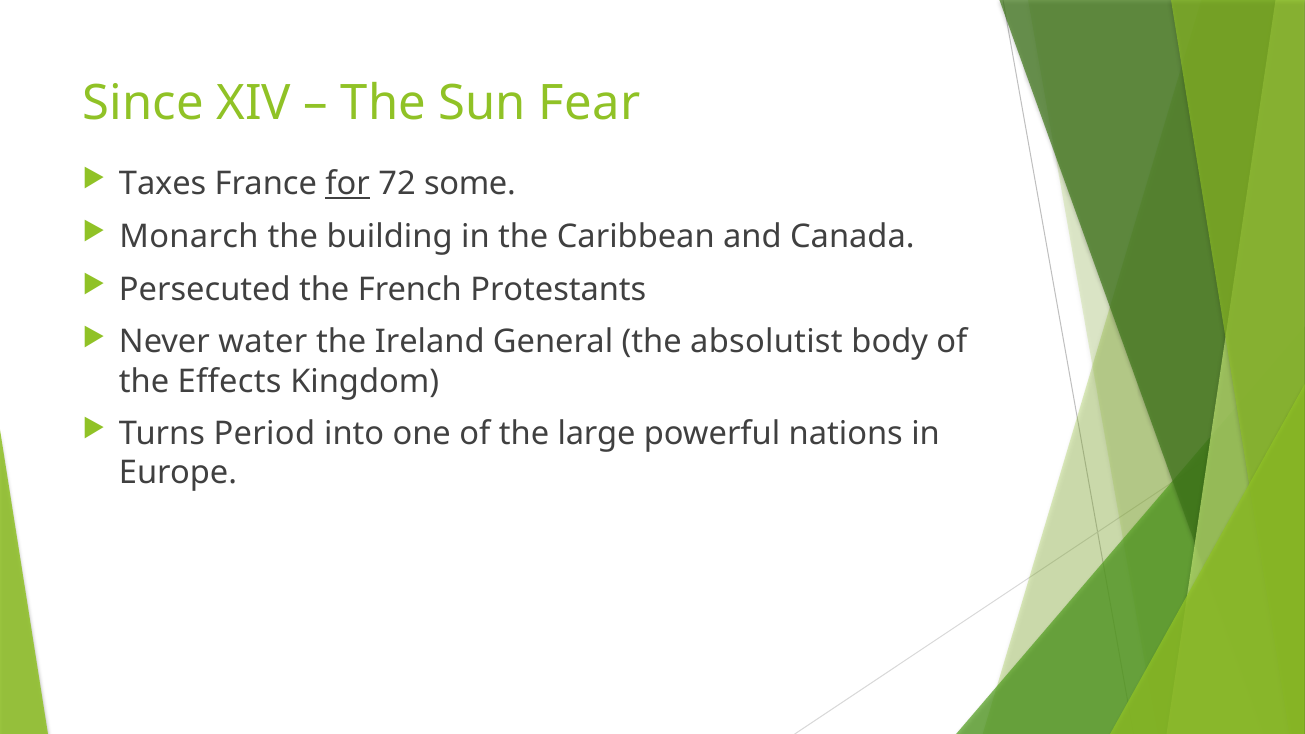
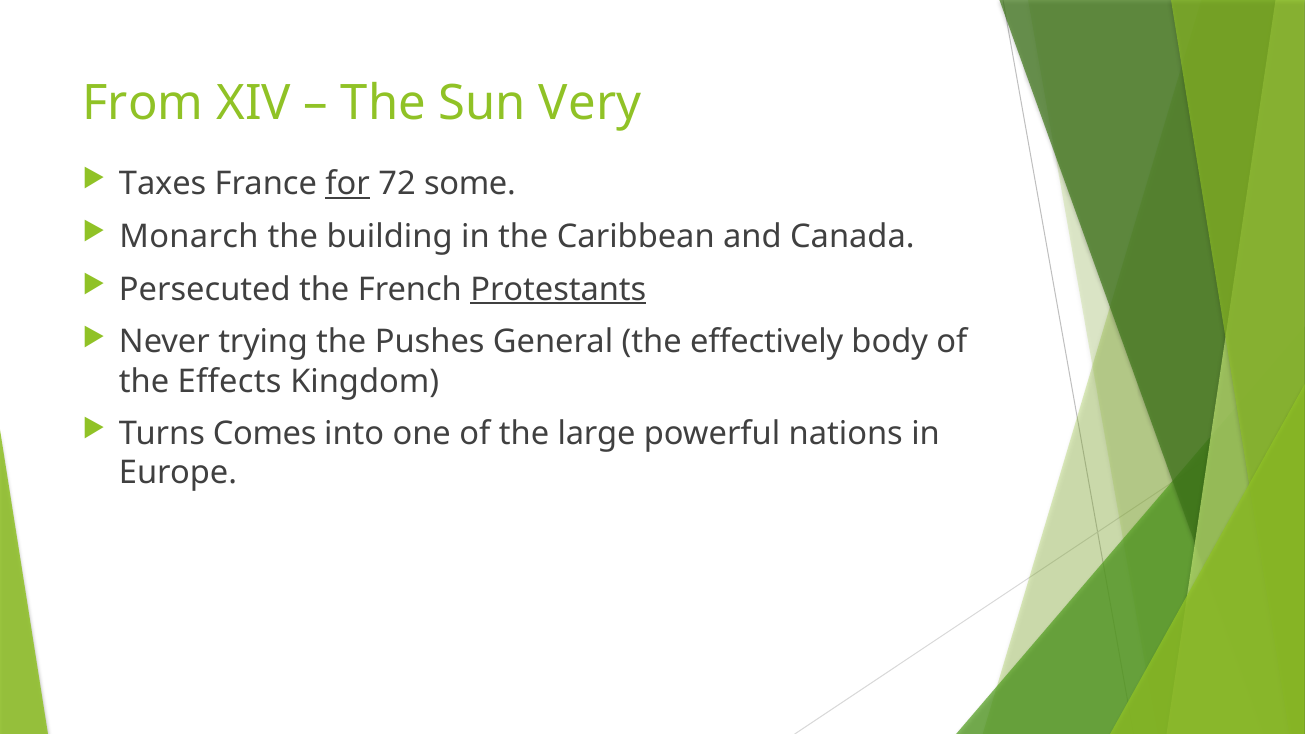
Since: Since -> From
Fear: Fear -> Very
Protestants underline: none -> present
water: water -> trying
Ireland: Ireland -> Pushes
absolutist: absolutist -> effectively
Period: Period -> Comes
